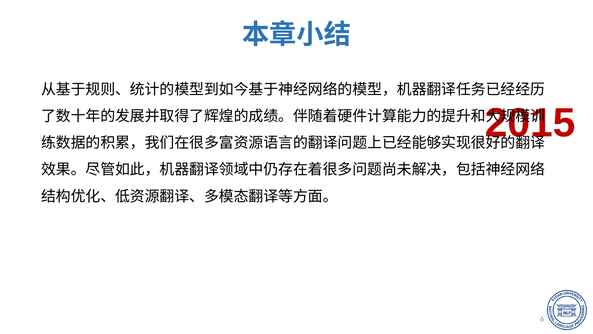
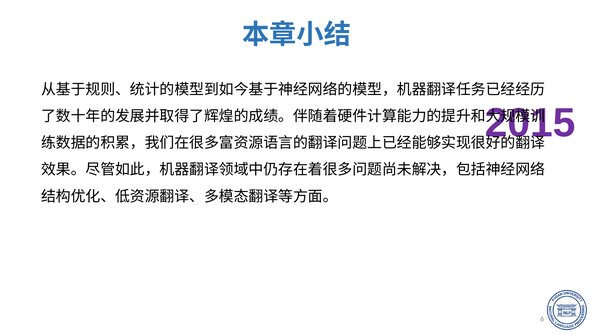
2015 colour: red -> purple
